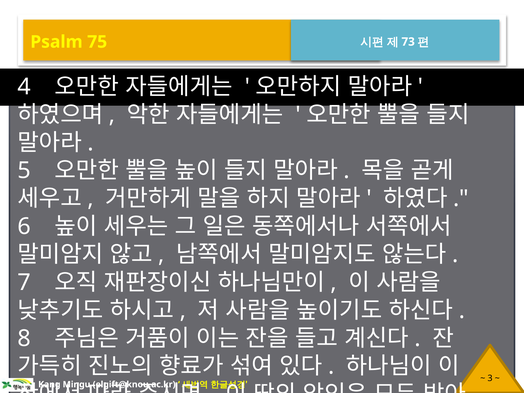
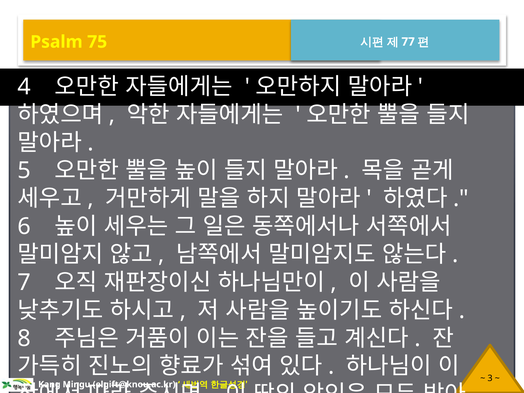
73: 73 -> 77
